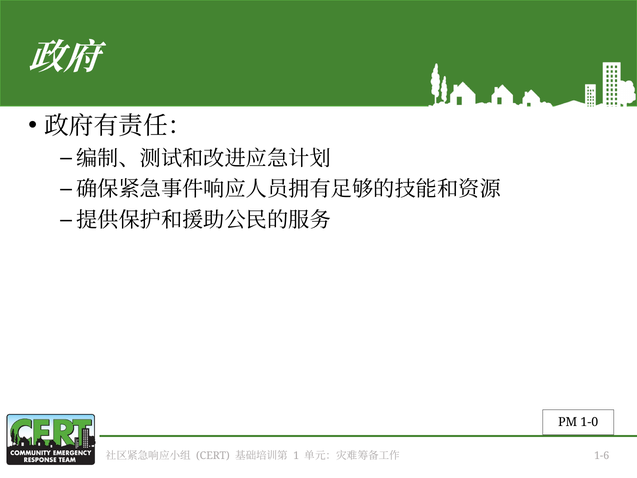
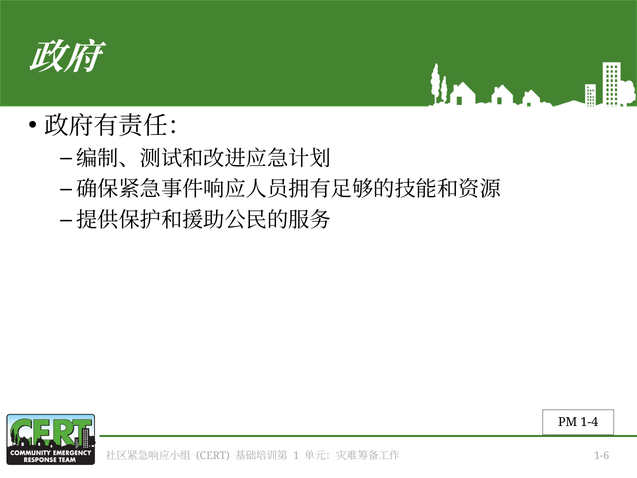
1-0: 1-0 -> 1-4
